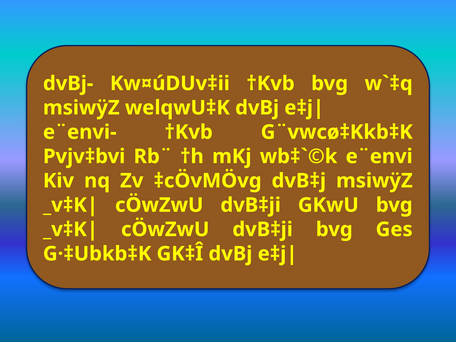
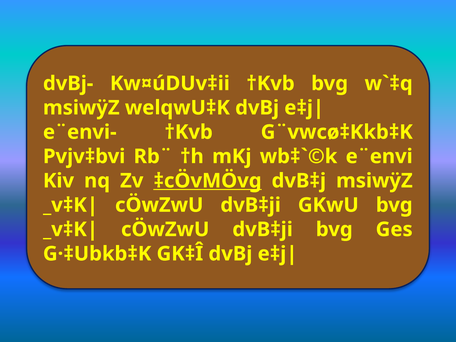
‡cÖvMÖvg underline: none -> present
